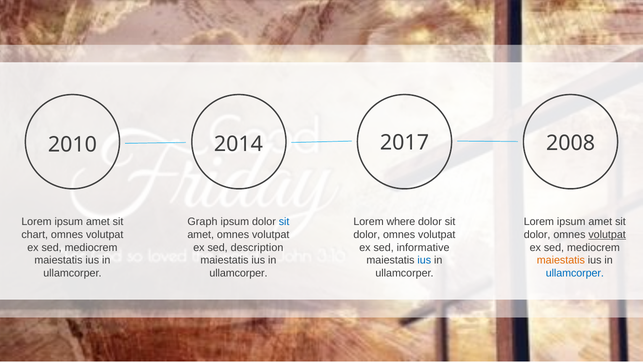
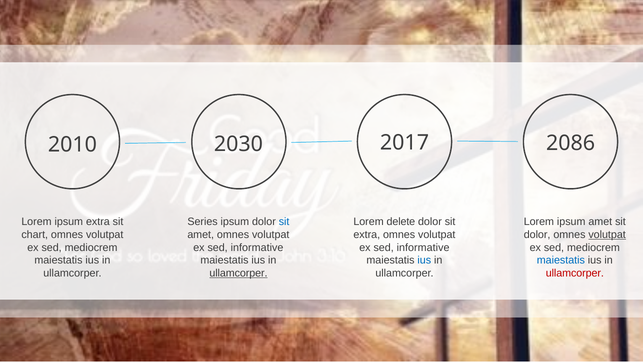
2014: 2014 -> 2030
2008: 2008 -> 2086
amet at (98, 222): amet -> extra
Graph: Graph -> Series
where: where -> delete
dolor at (367, 234): dolor -> extra
description at (257, 247): description -> informative
maiestatis at (561, 260) colour: orange -> blue
ullamcorper at (238, 273) underline: none -> present
ullamcorper at (575, 273) colour: blue -> red
